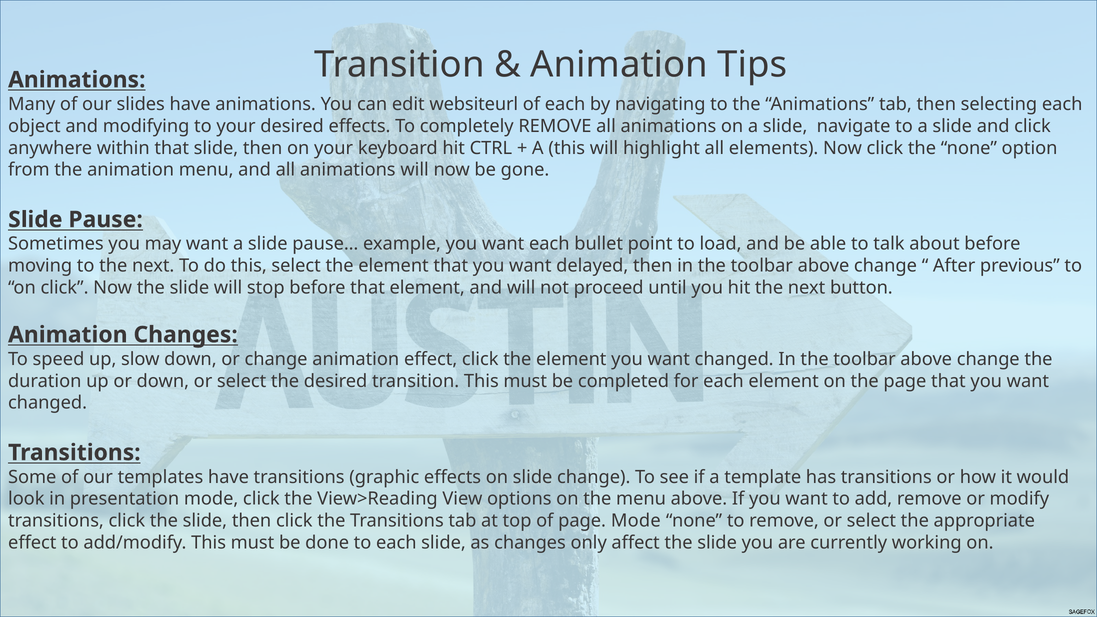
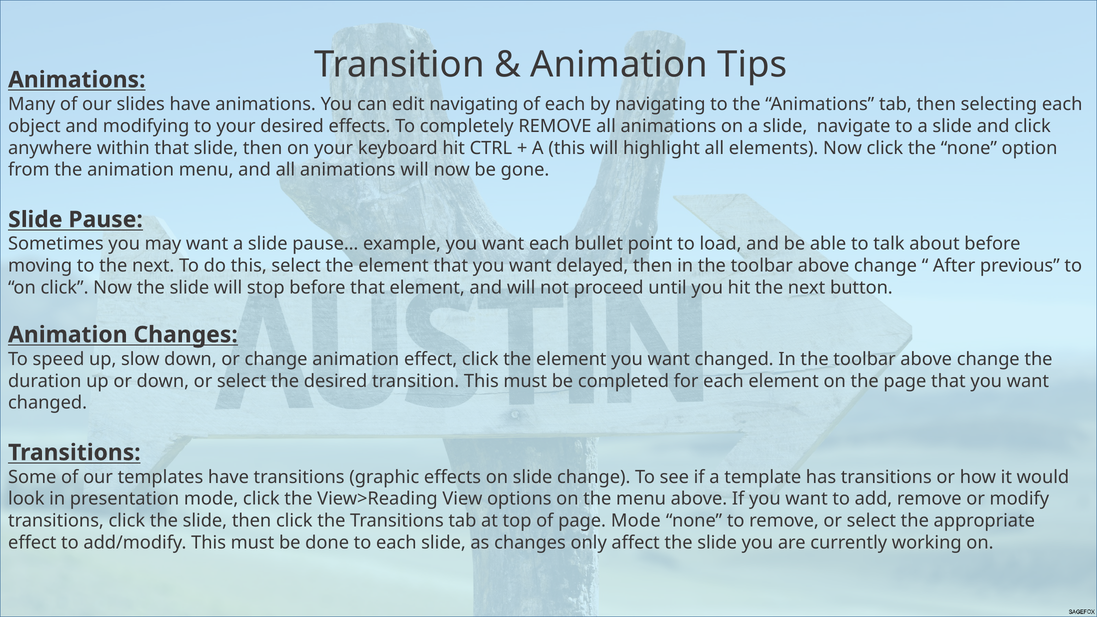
edit websiteurl: websiteurl -> navigating
